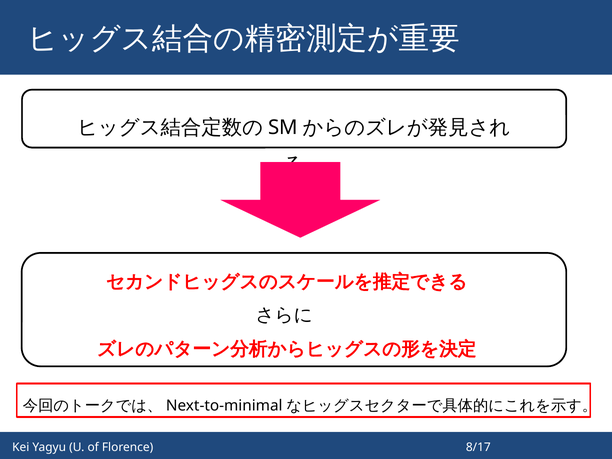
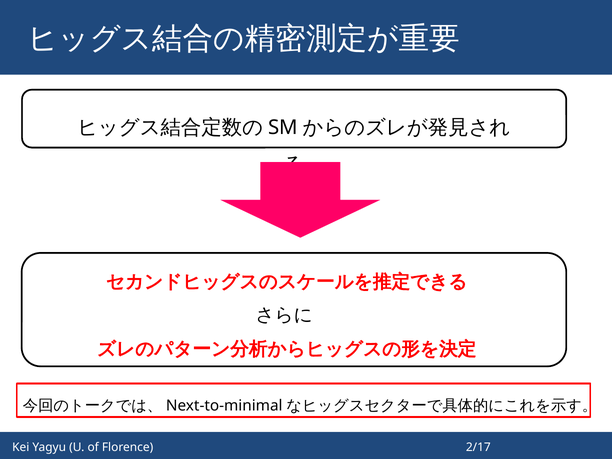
8/17: 8/17 -> 2/17
